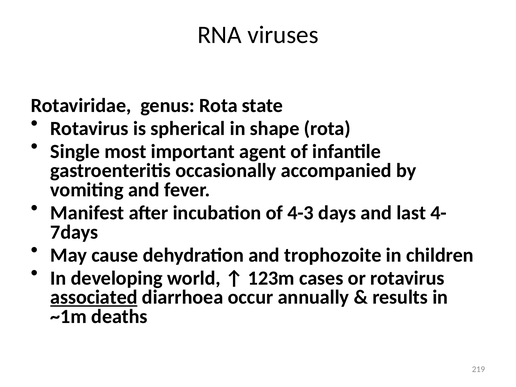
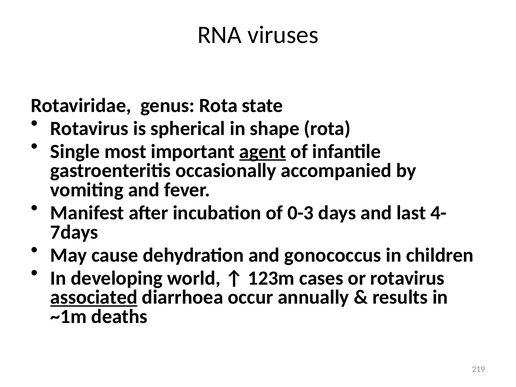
agent underline: none -> present
4-3: 4-3 -> 0-3
trophozoite: trophozoite -> gonococcus
